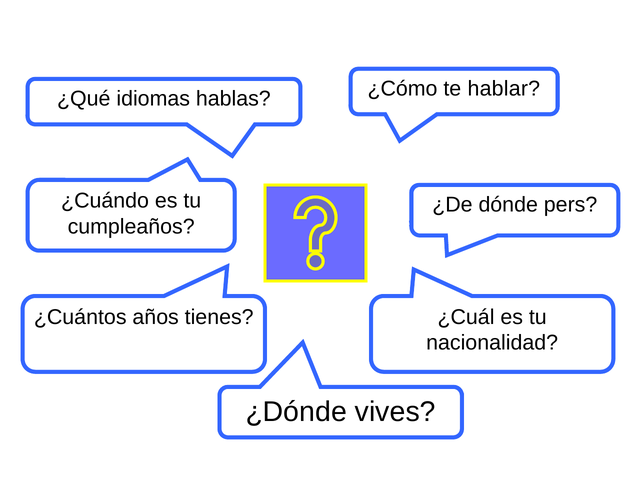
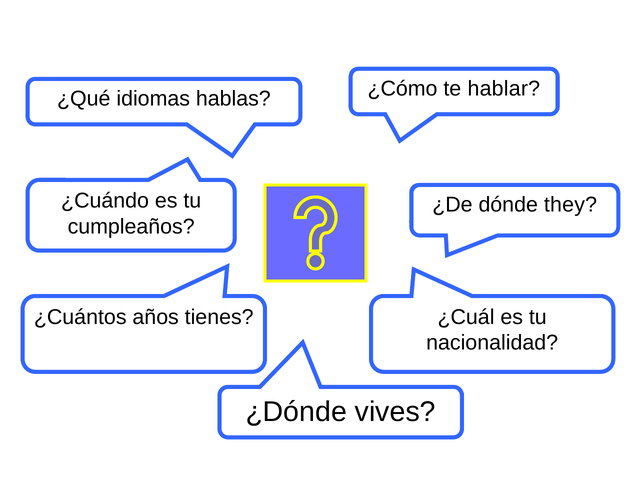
pers: pers -> they
